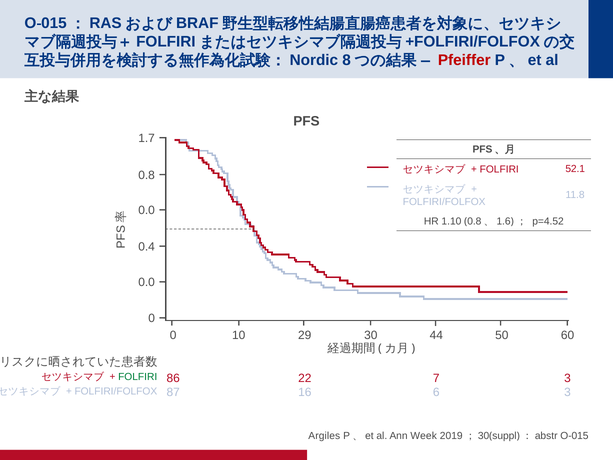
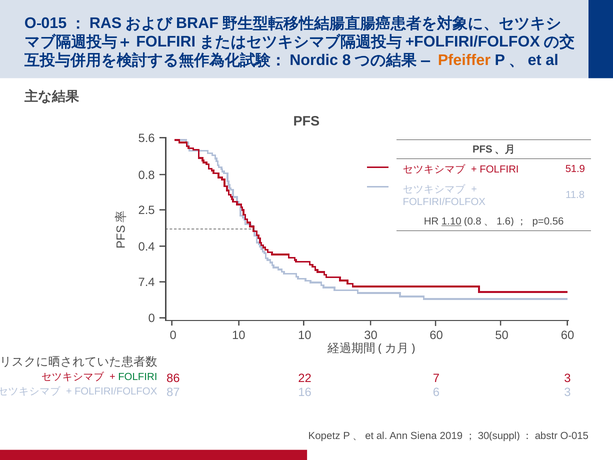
Pfeiffer colour: red -> orange
1.7: 1.7 -> 5.6
52.1: 52.1 -> 51.9
0.0 at (147, 210): 0.0 -> 2.5
1.10 underline: none -> present
p=4.52: p=4.52 -> p=0.56
0.0 at (147, 282): 0.0 -> 7.4
10 29: 29 -> 10
30 44: 44 -> 60
Argiles: Argiles -> Kopetz
Week: Week -> Siena
